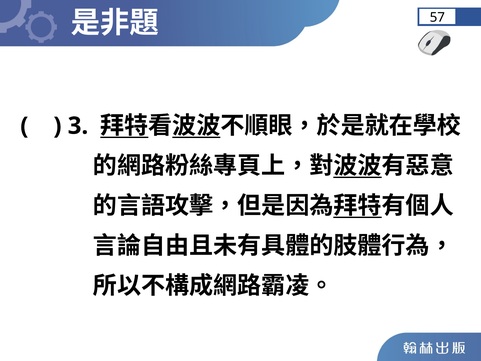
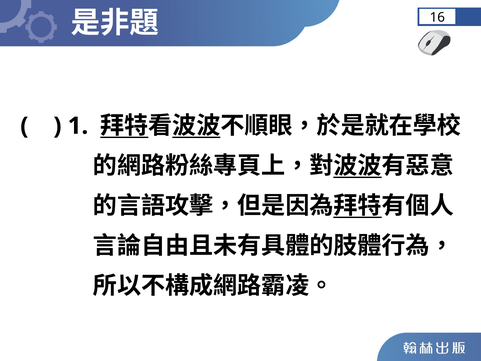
57: 57 -> 16
3: 3 -> 1
